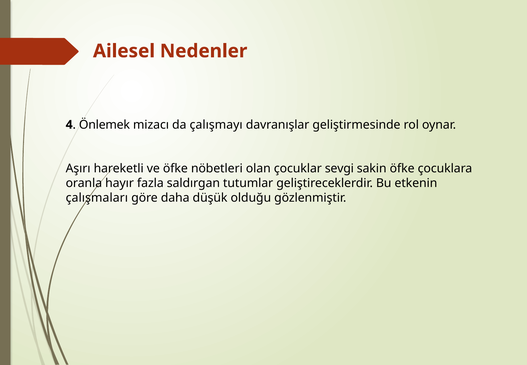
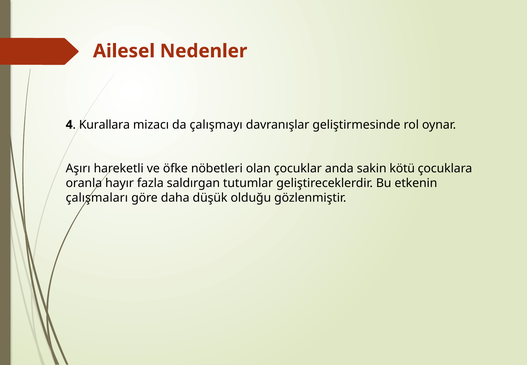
Önlemek: Önlemek -> Kurallara
sevgi: sevgi -> anda
sakin öfke: öfke -> kötü
